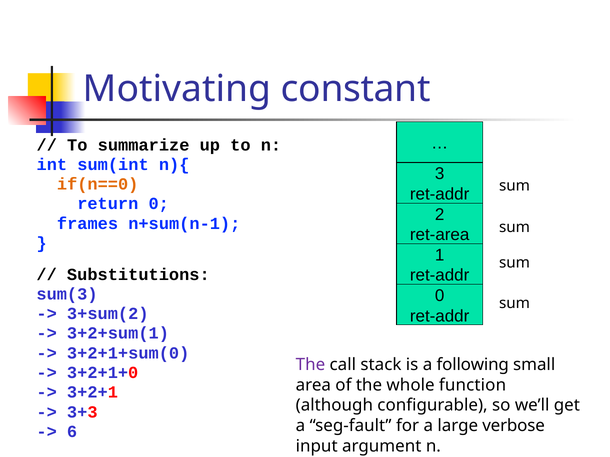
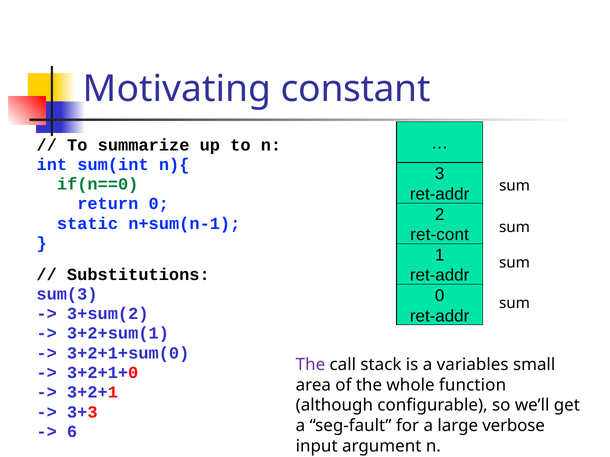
if(n==0 colour: orange -> green
frames: frames -> static
ret-area: ret-area -> ret-cont
following: following -> variables
